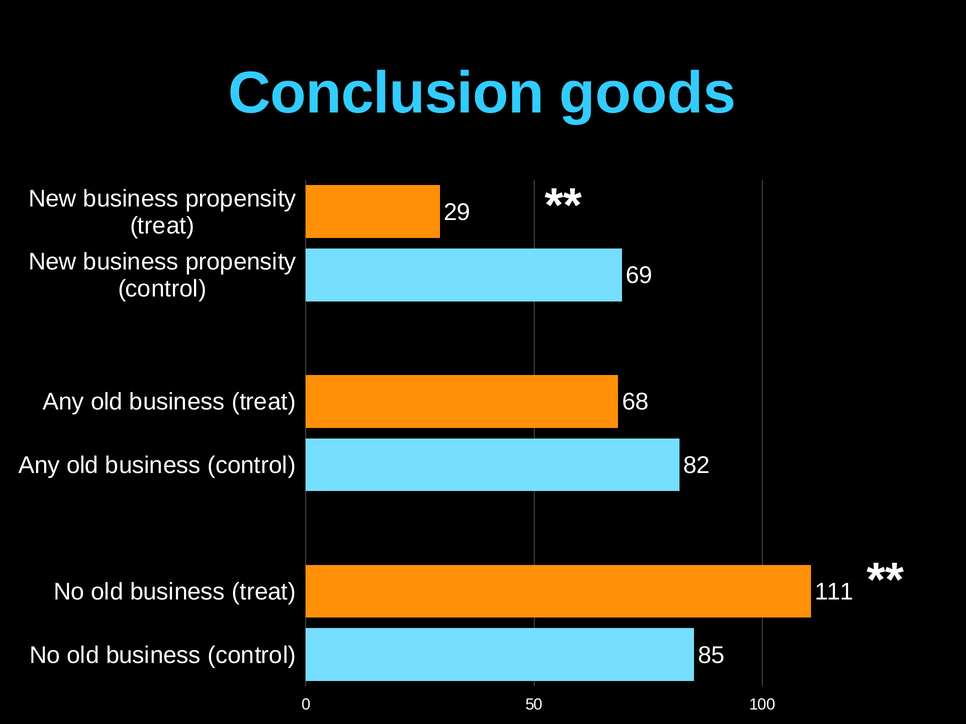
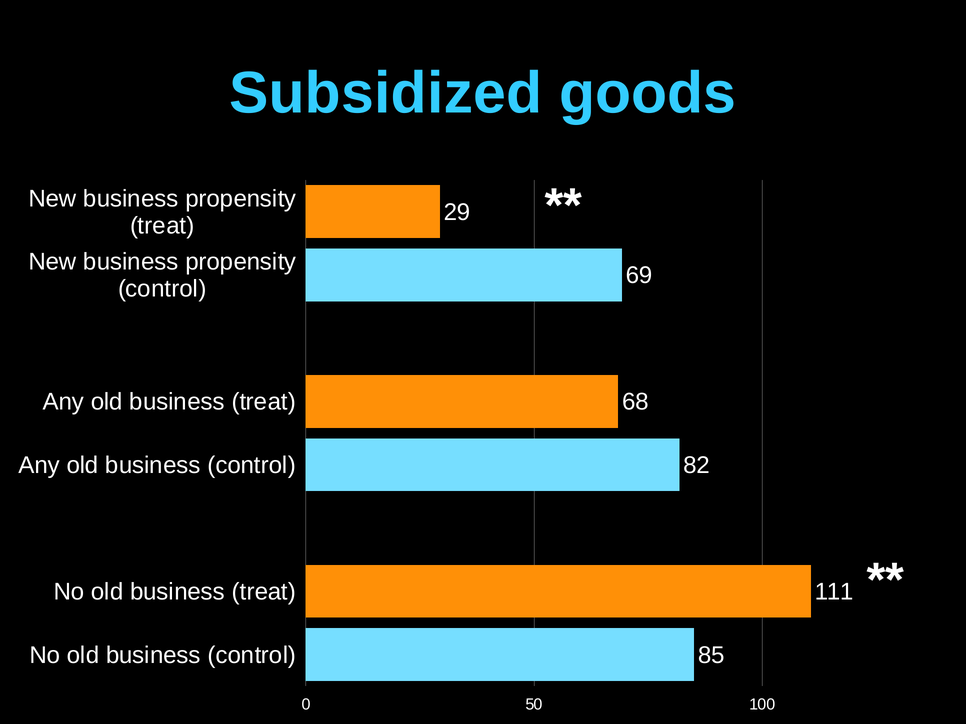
Conclusion: Conclusion -> Subsidized
